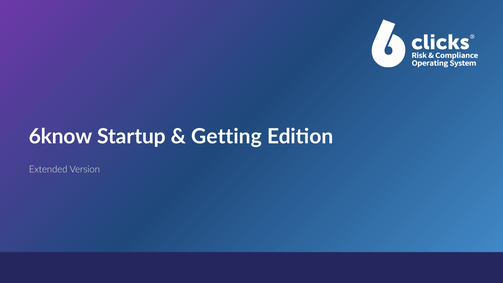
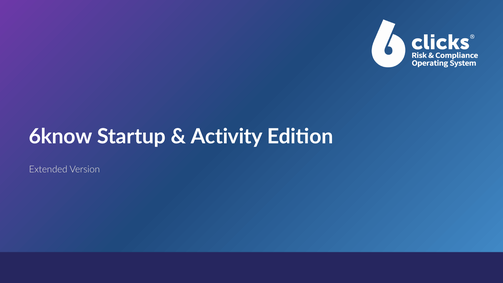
Getting: Getting -> Activity
